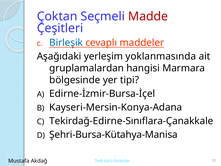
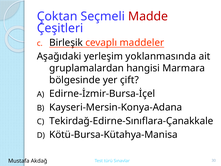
Birleşik colour: blue -> black
tipi: tipi -> çift
Şehri-Bursa-Kütahya-Manisa: Şehri-Bursa-Kütahya-Manisa -> Kötü-Bursa-Kütahya-Manisa
